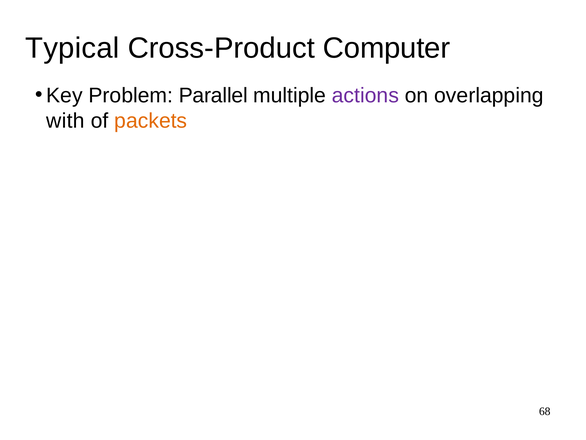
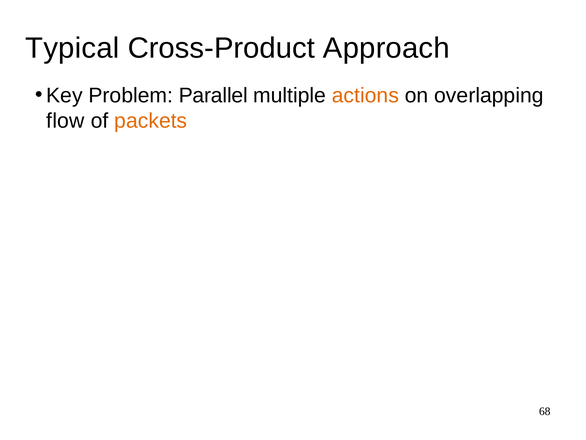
Computer: Computer -> Approach
actions colour: purple -> orange
with: with -> flow
